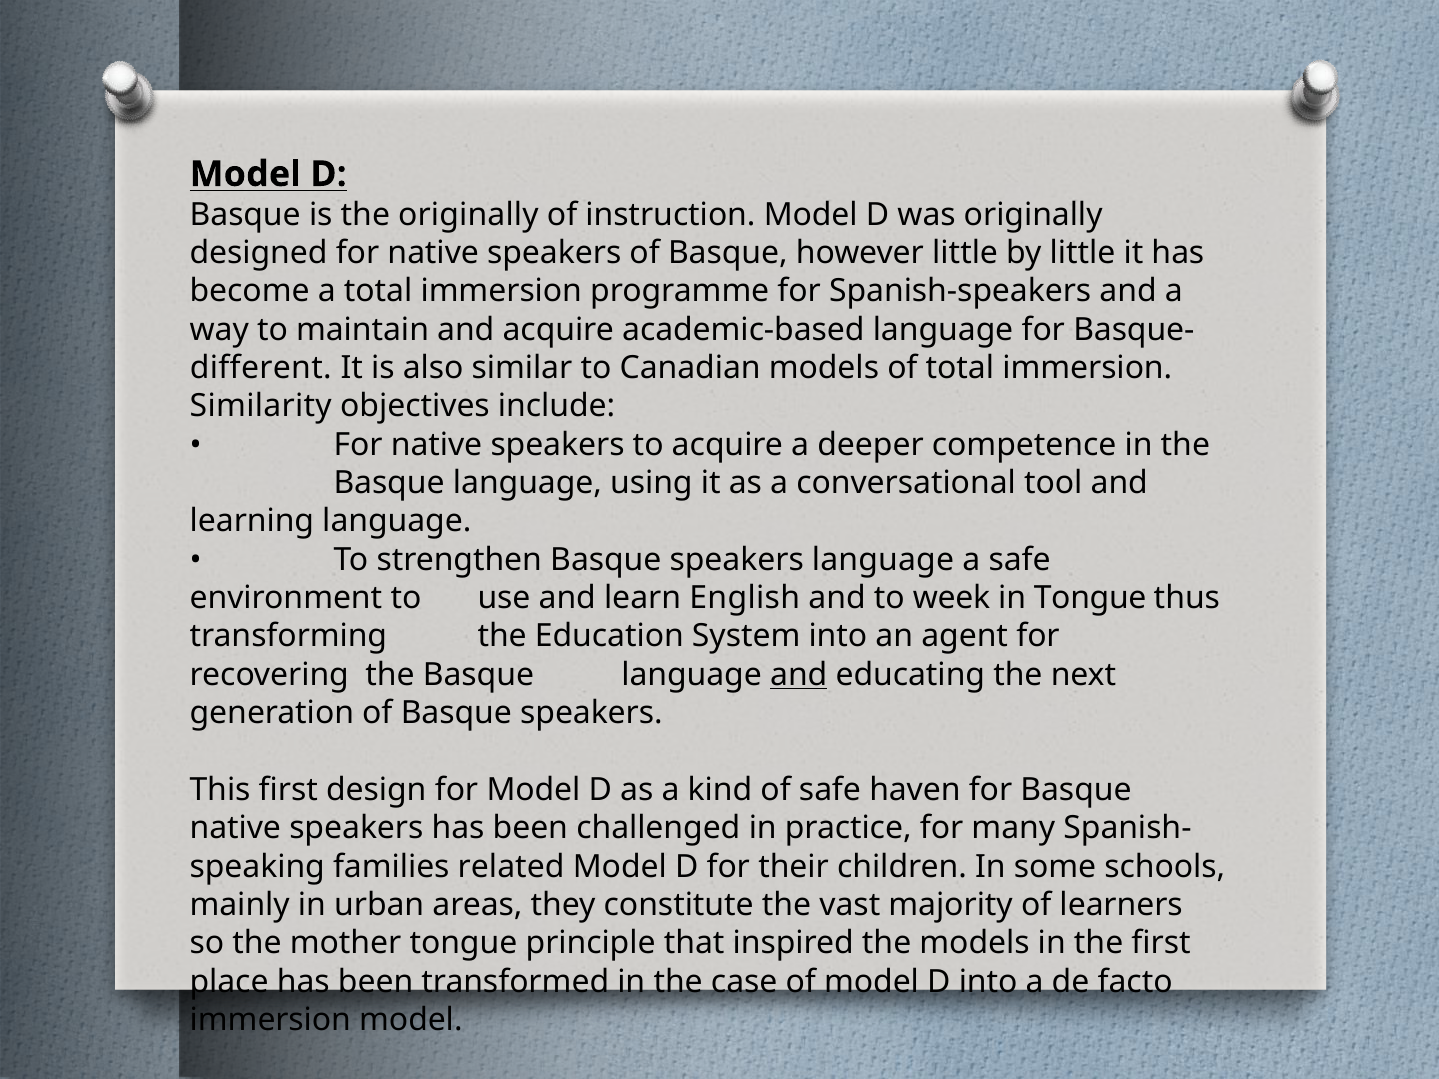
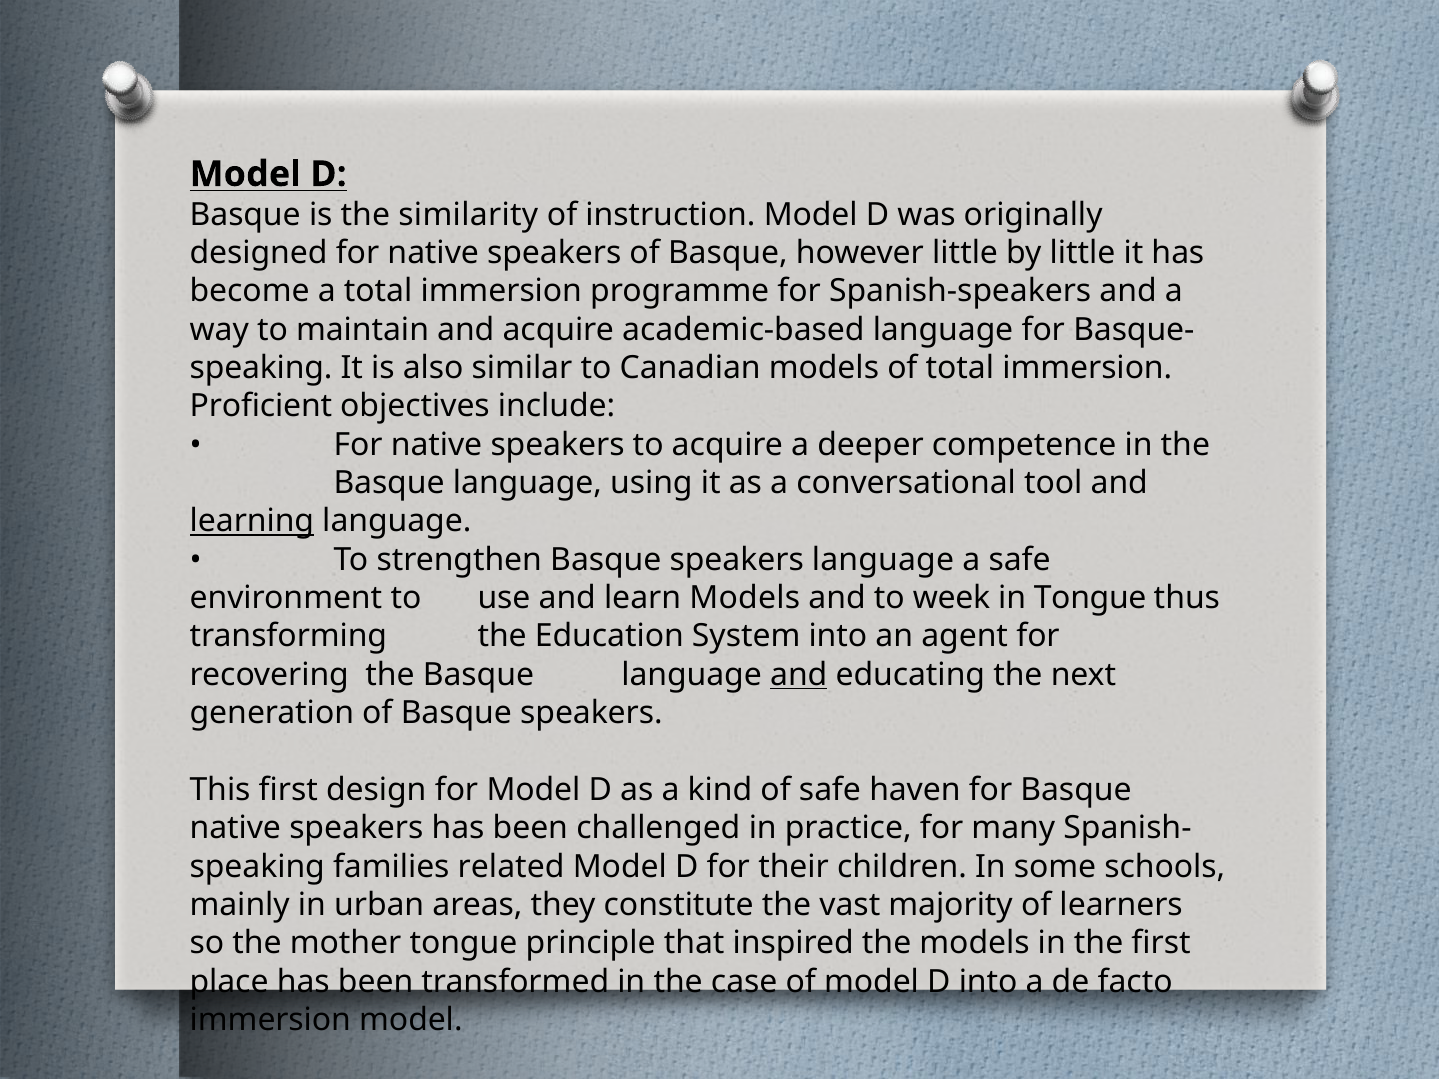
the originally: originally -> similarity
different at (261, 368): different -> speaking
Similarity: Similarity -> Proficient
learning underline: none -> present
learn English: English -> Models
